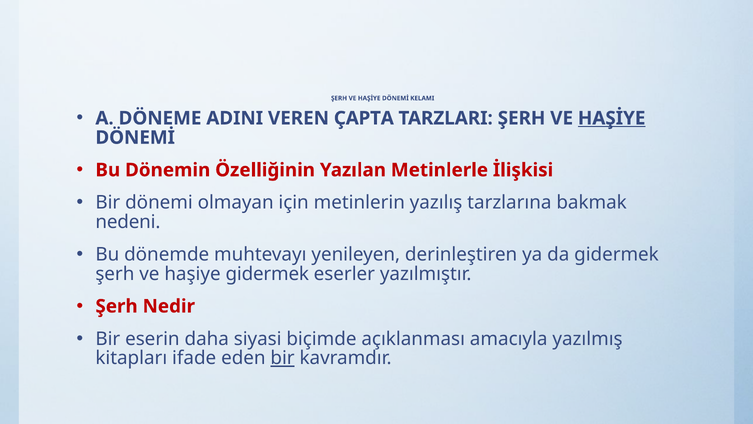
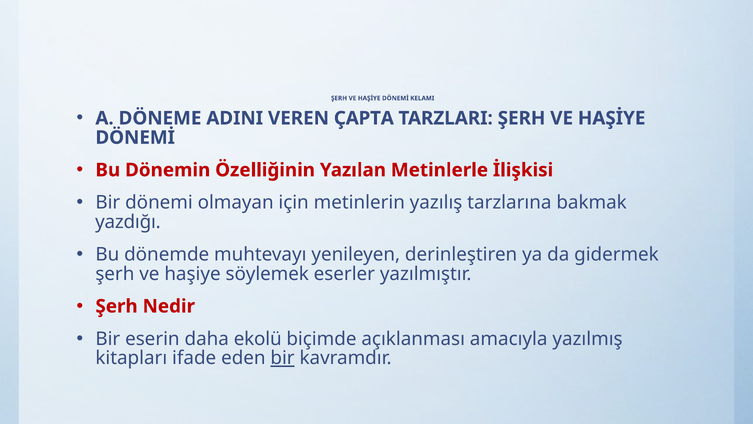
HAŞİYE at (612, 118) underline: present -> none
nedeni: nedeni -> yazdığı
haşiye gidermek: gidermek -> söylemek
siyasi: siyasi -> ekolü
